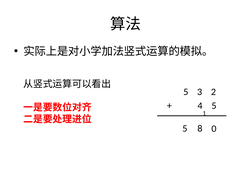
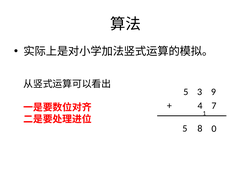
2: 2 -> 9
4 5: 5 -> 7
